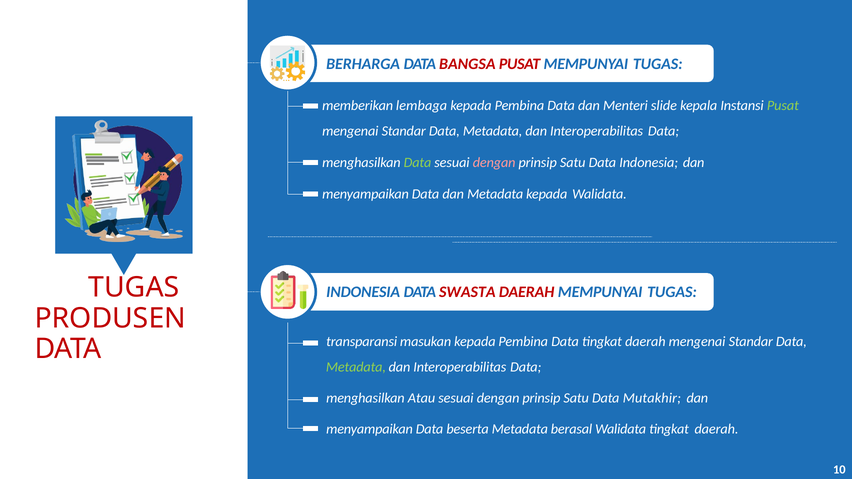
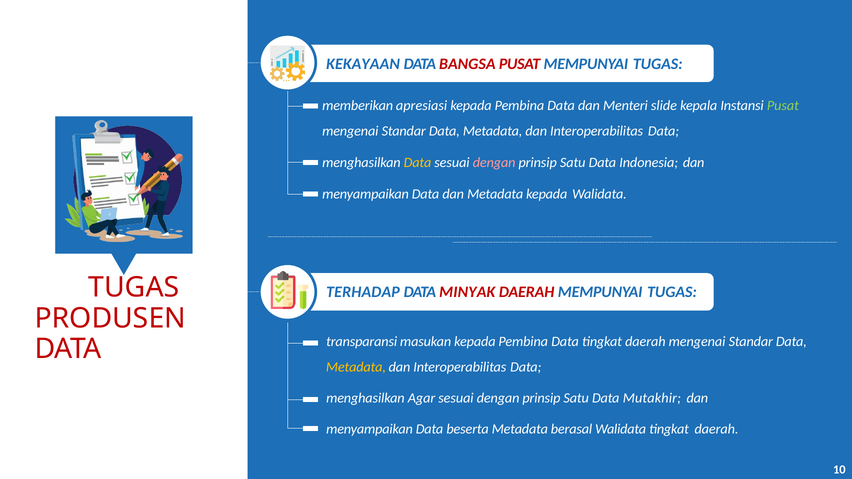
BERHARGA: BERHARGA -> KEKAYAAN
lembaga: lembaga -> apresiasi
Data at (417, 162) colour: light green -> yellow
INDONESIA at (363, 292): INDONESIA -> TERHADAP
SWASTA: SWASTA -> MINYAK
Metadata at (356, 367) colour: light green -> yellow
Atau: Atau -> Agar
